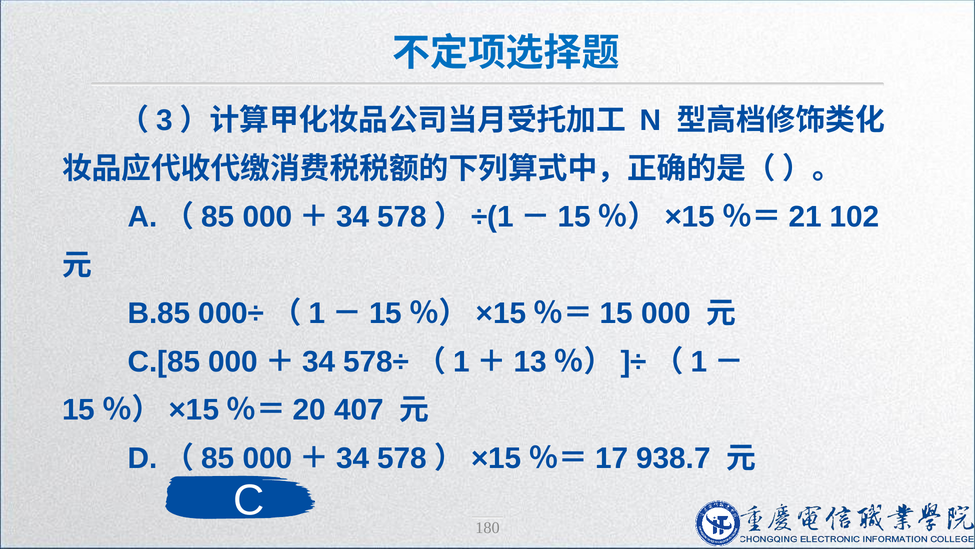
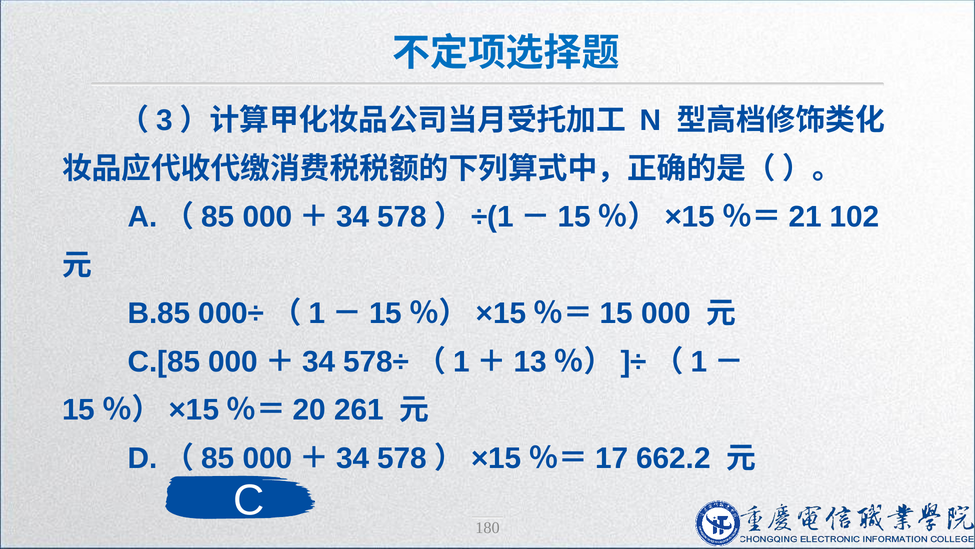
407: 407 -> 261
938.7: 938.7 -> 662.2
